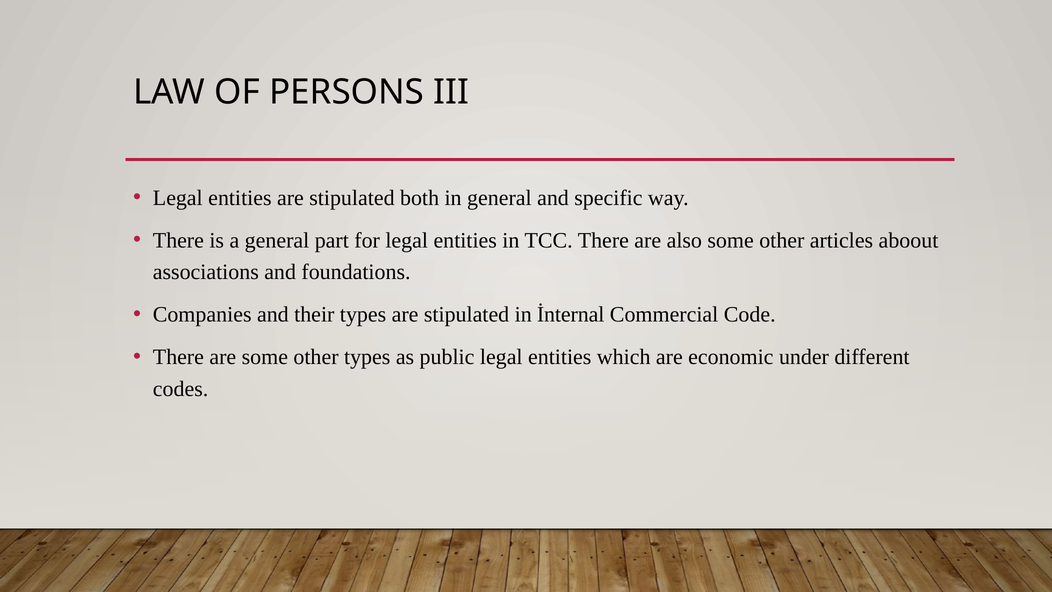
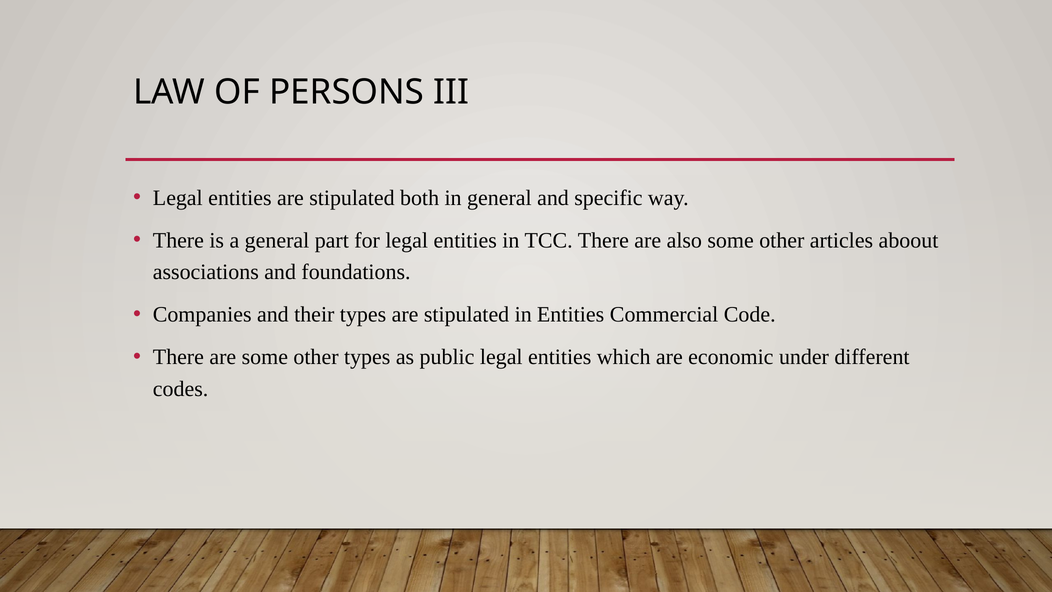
in İnternal: İnternal -> Entities
